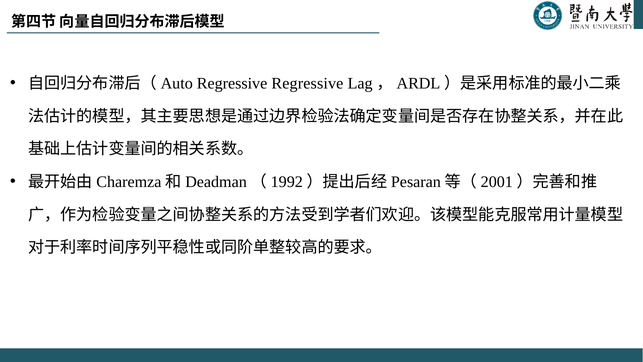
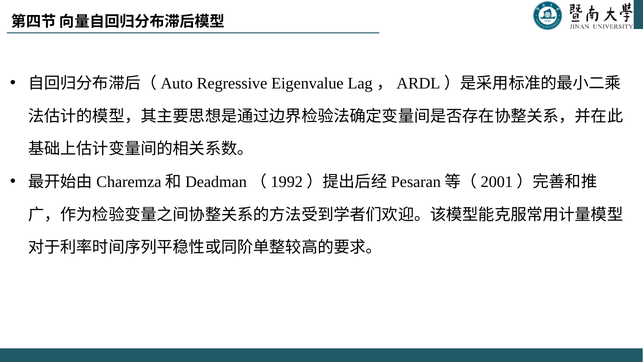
Regressive Regressive: Regressive -> Eigenvalue
